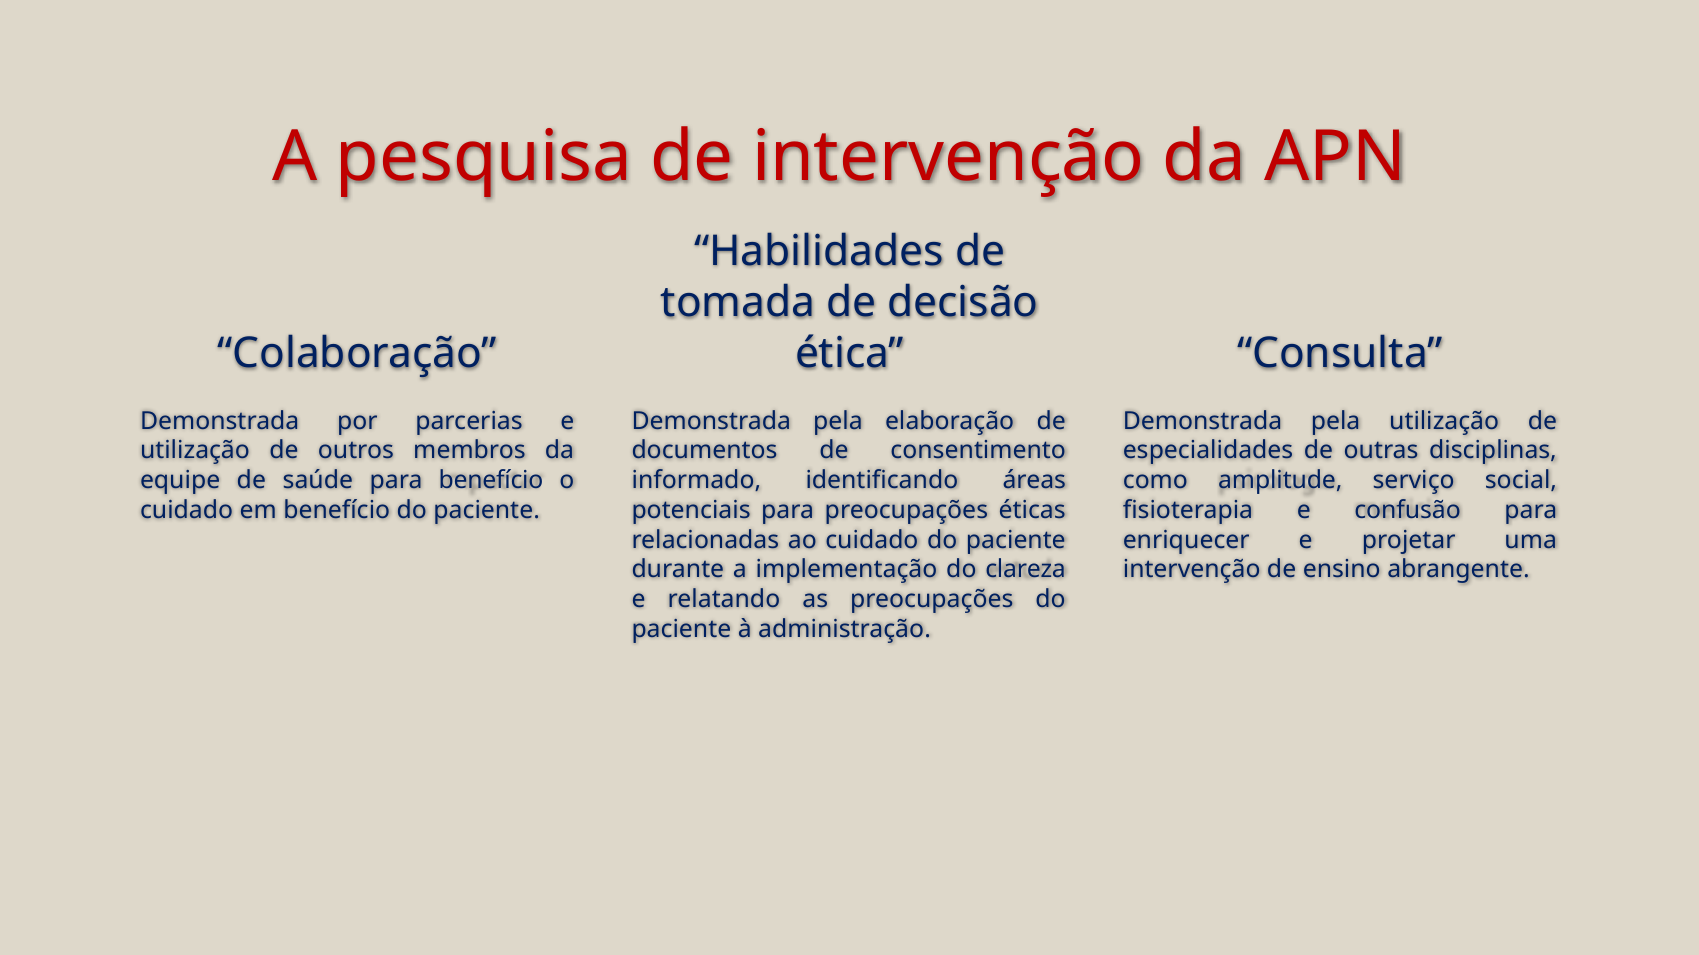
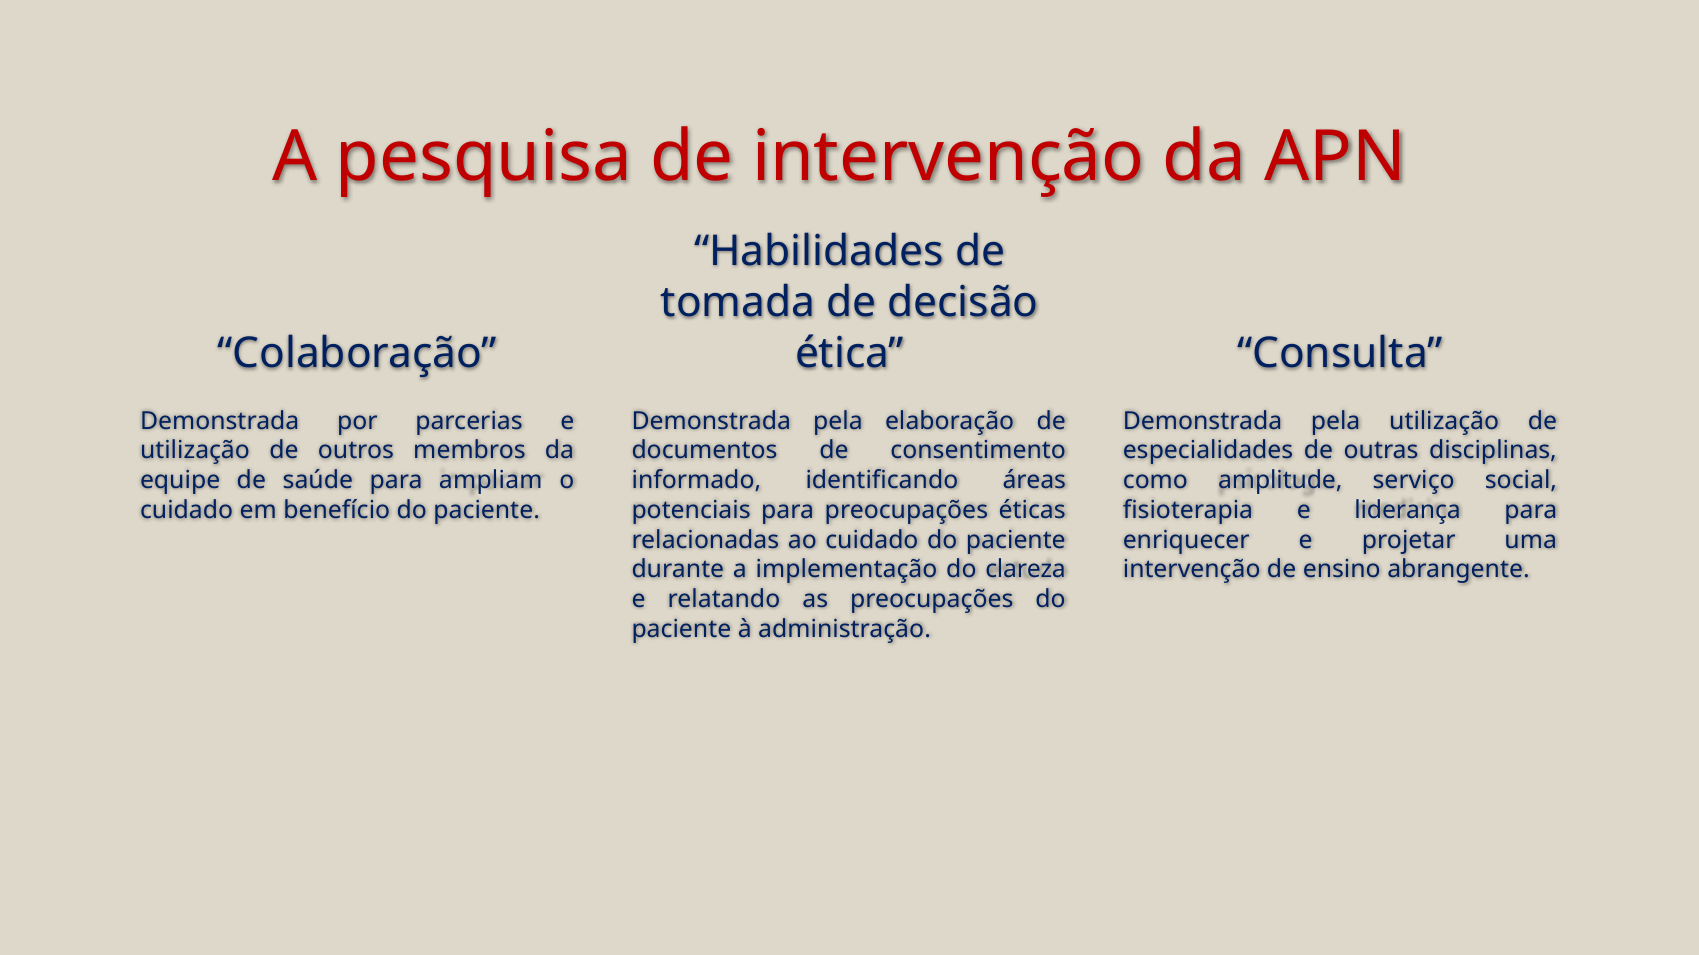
para benefício: benefício -> ampliam
confusão: confusão -> liderança
